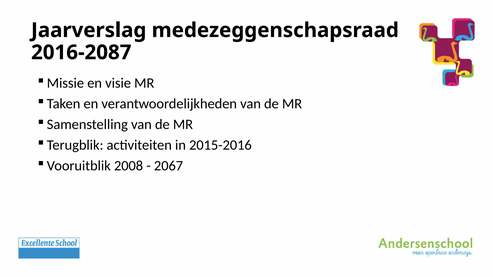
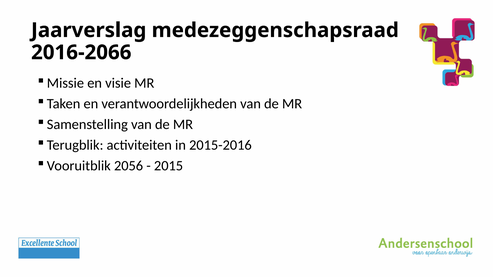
2016-2087: 2016-2087 -> 2016-2066
2008: 2008 -> 2056
2067: 2067 -> 2015
